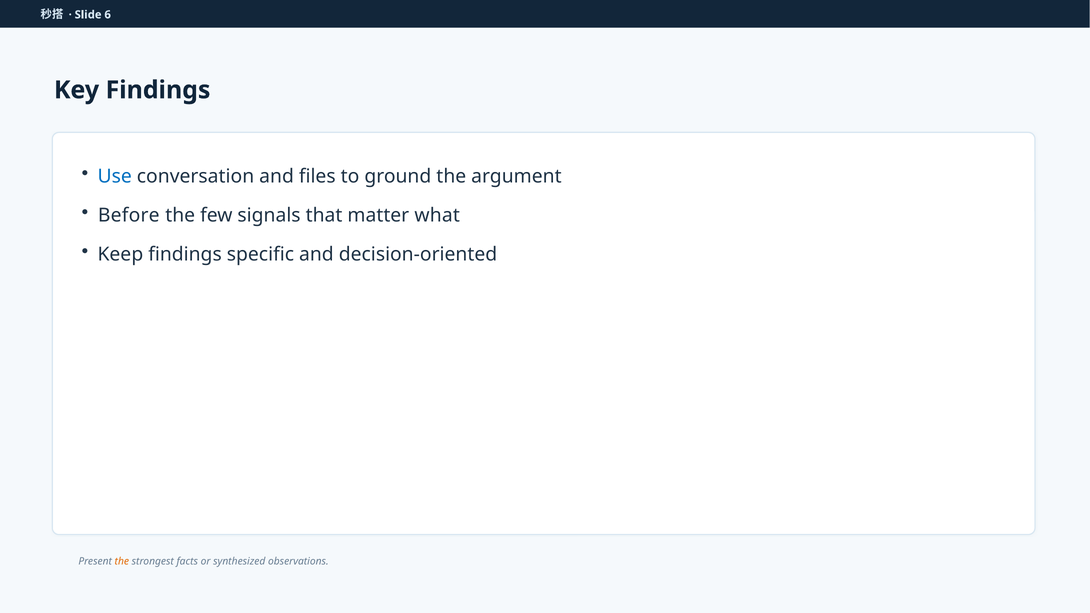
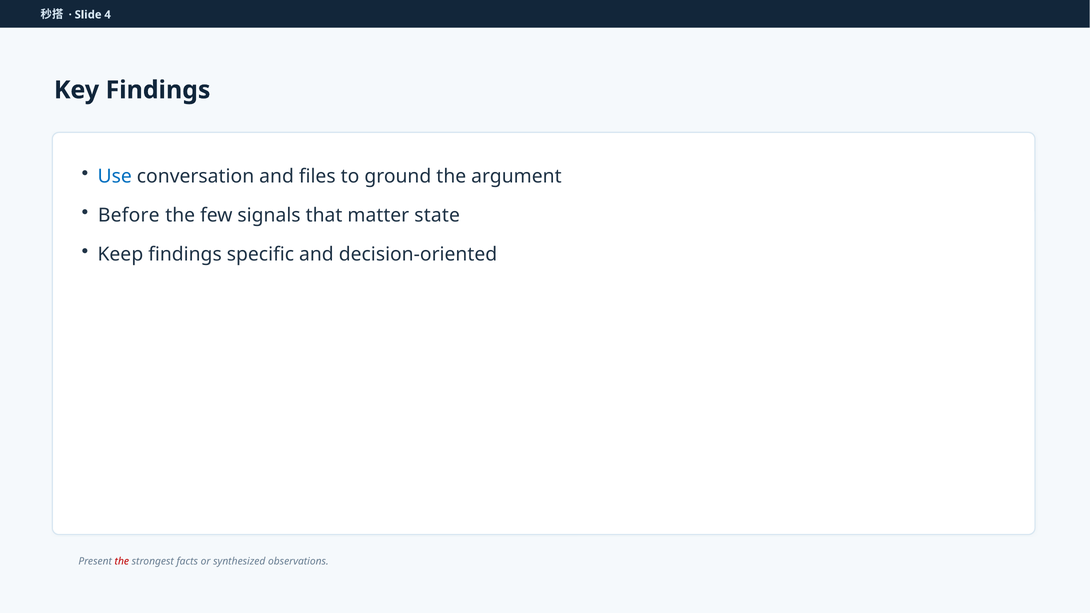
6: 6 -> 4
what: what -> state
the at (122, 561) colour: orange -> red
